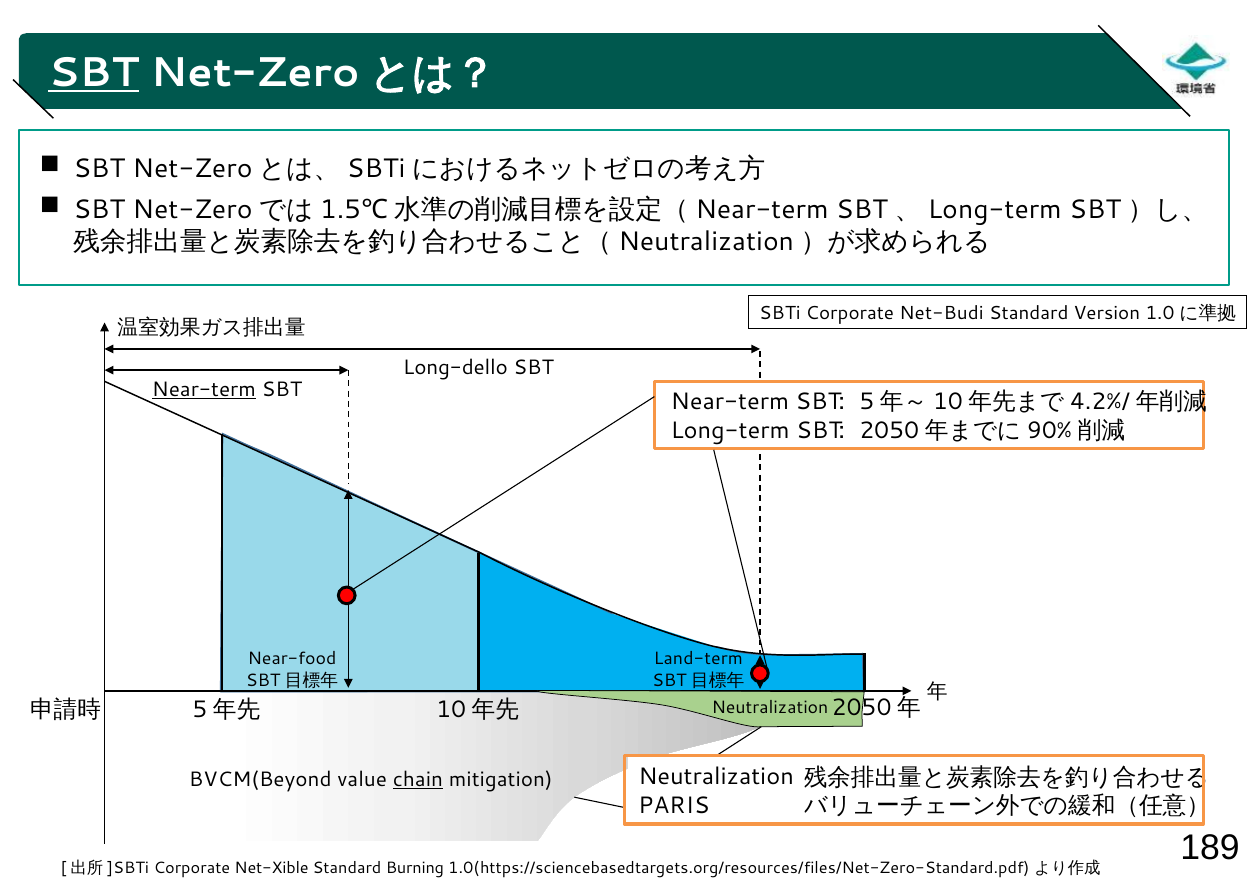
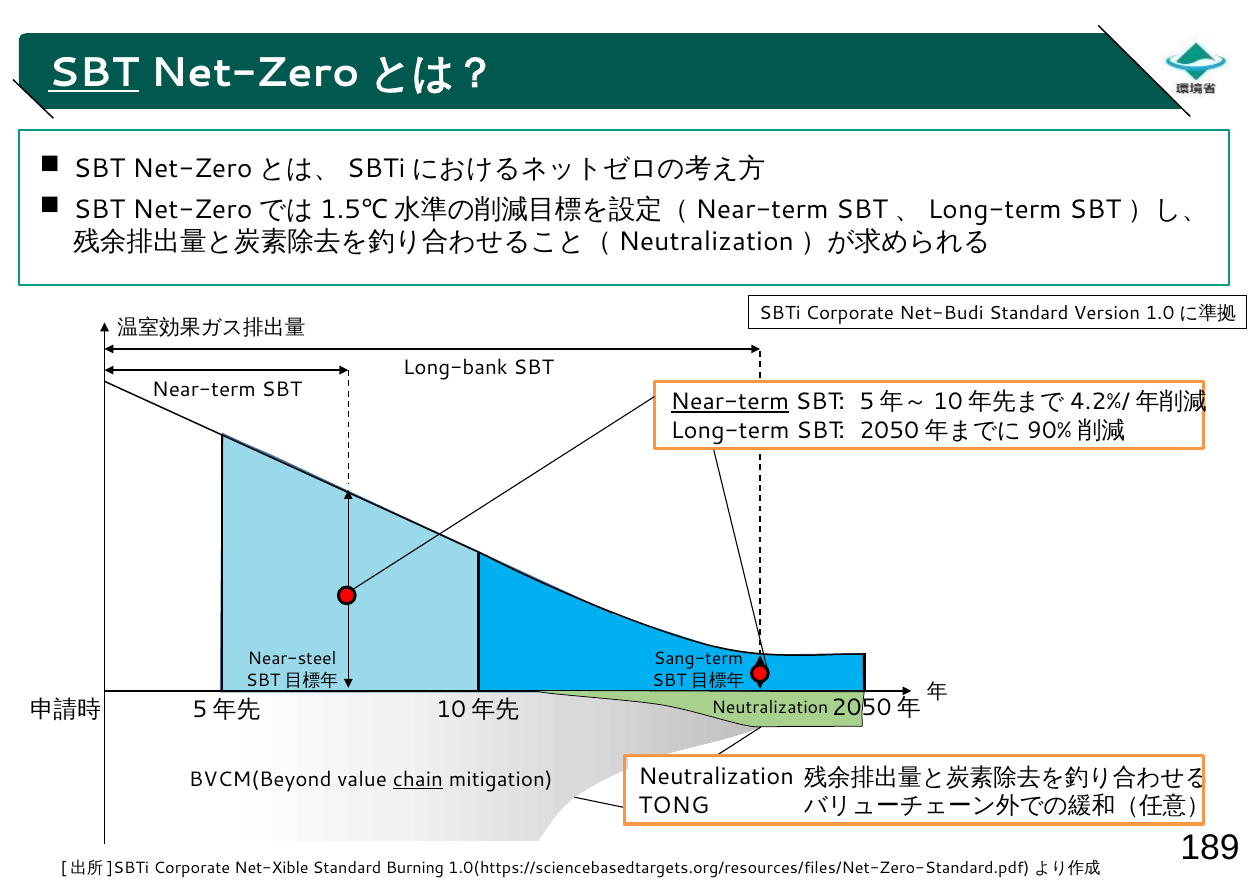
Long-dello: Long-dello -> Long-bank
Near-term at (204, 389) underline: present -> none
Near-term at (730, 402) underline: none -> present
Near-food: Near-food -> Near-steel
Land-term: Land-term -> Sang-term
PARIS: PARIS -> TONG
